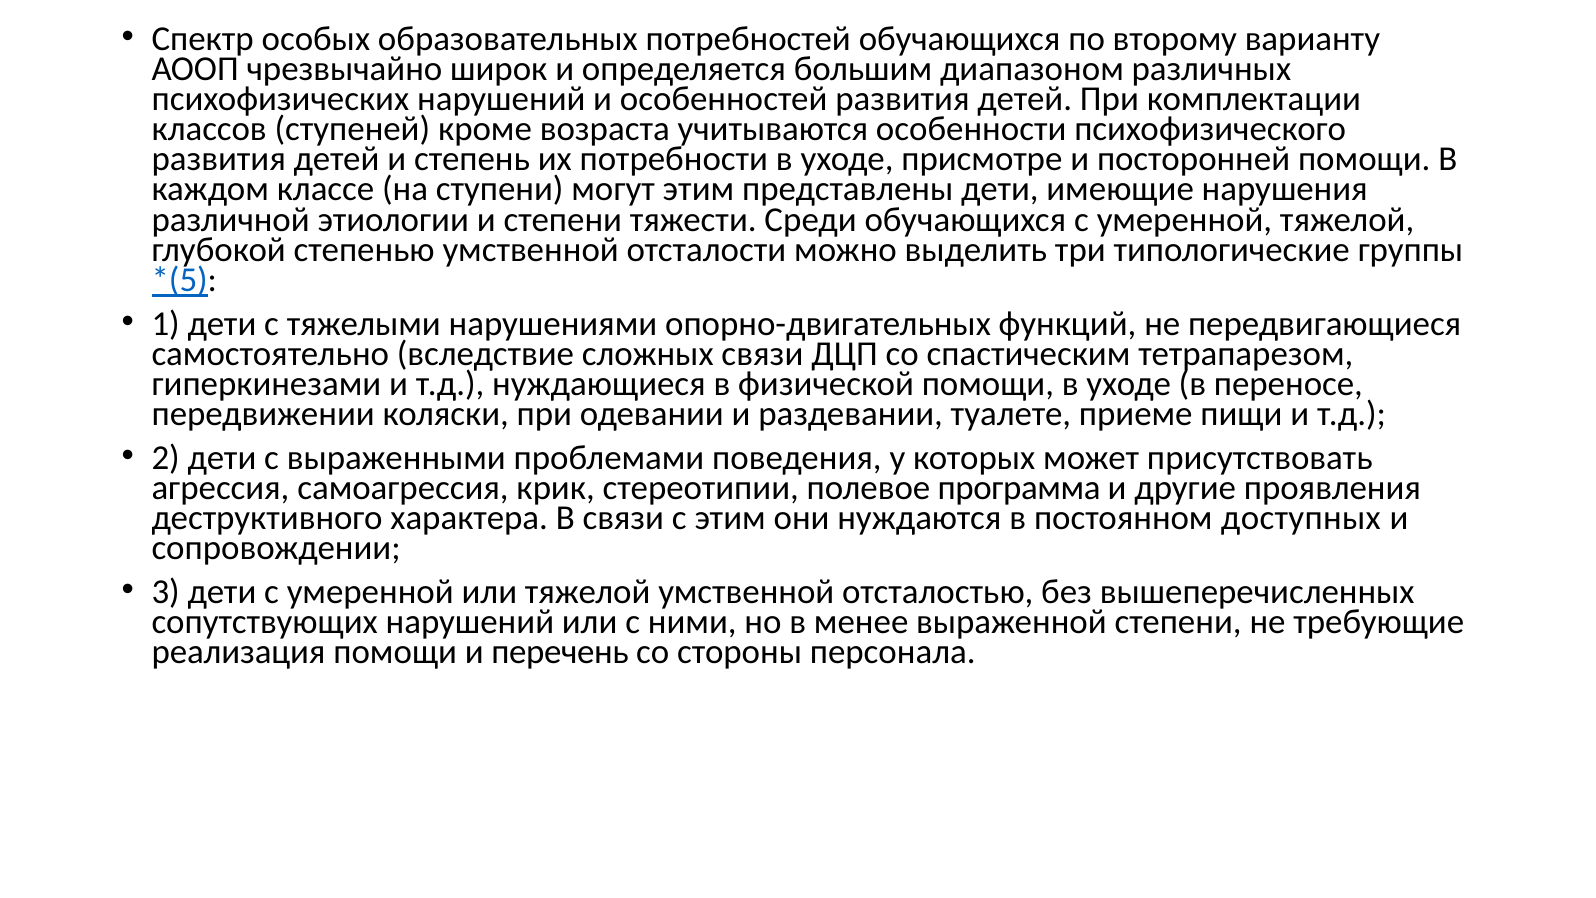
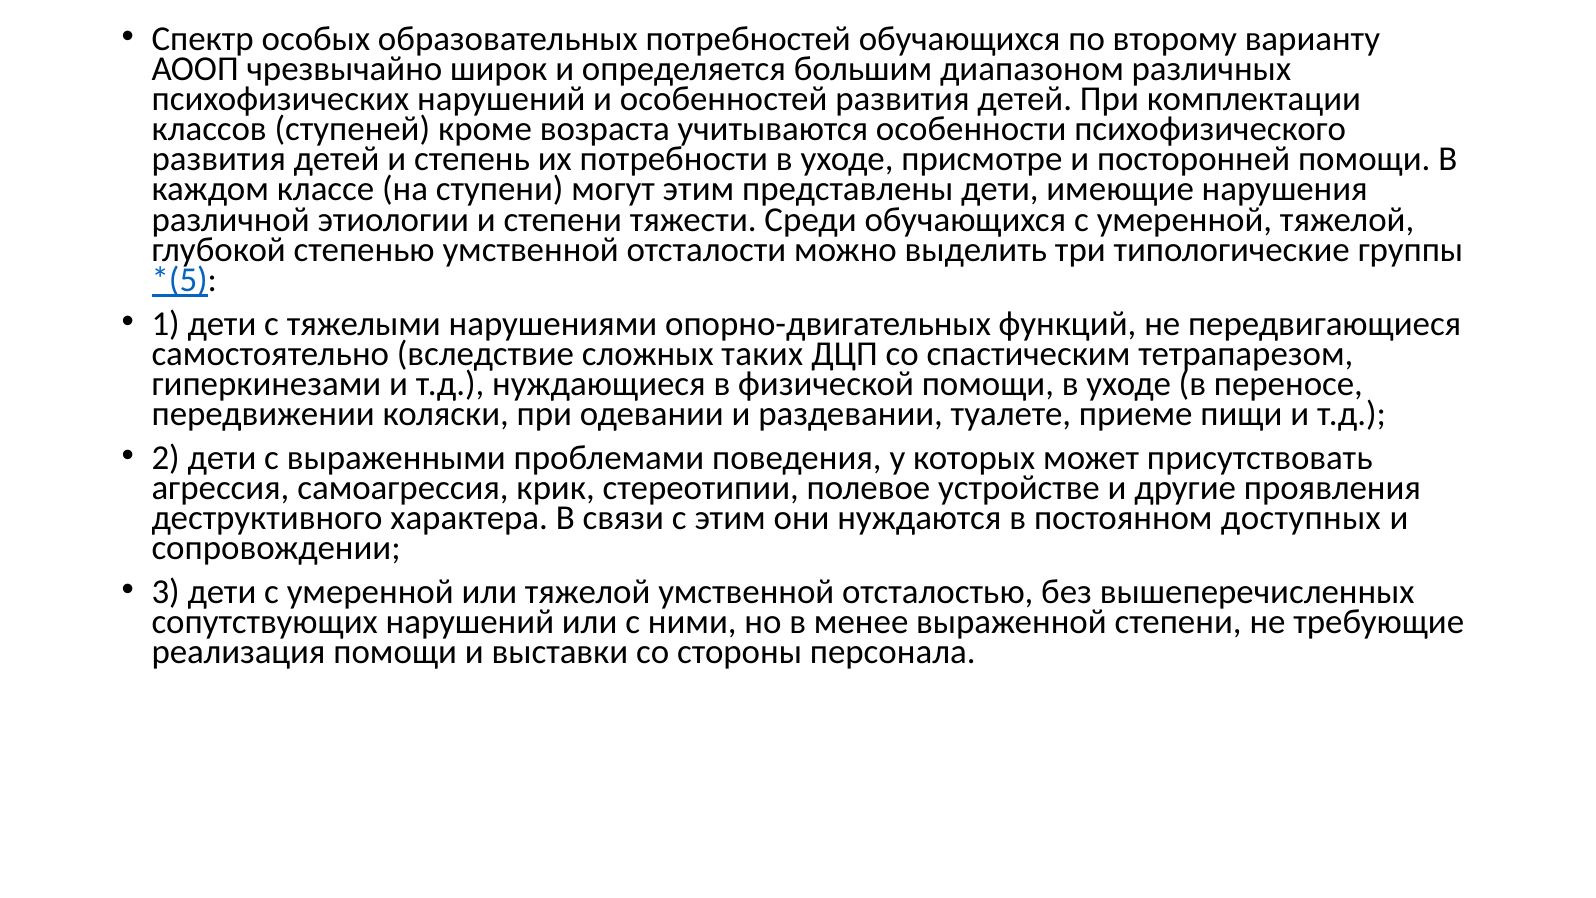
сложных связи: связи -> таких
программа: программа -> устройстве
перечень: перечень -> выставки
